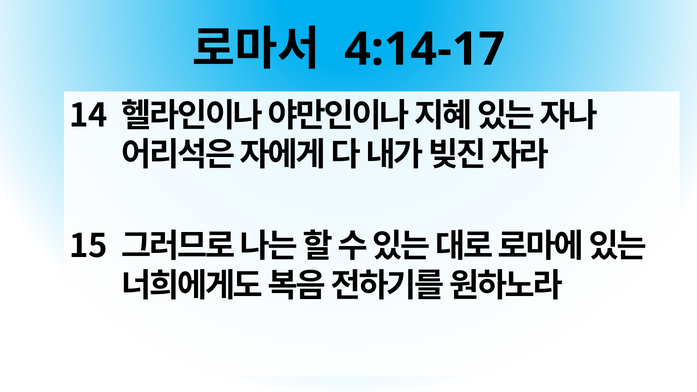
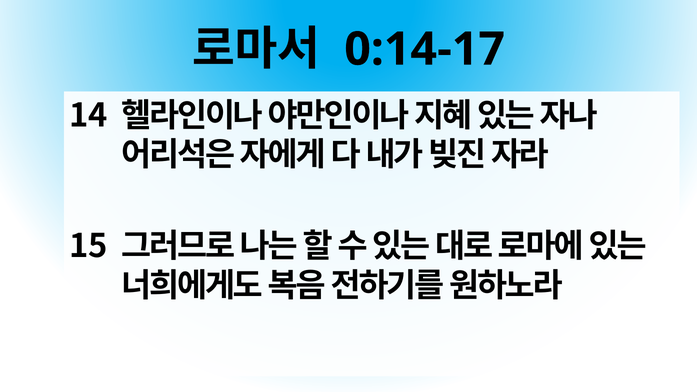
4:14-17: 4:14-17 -> 0:14-17
